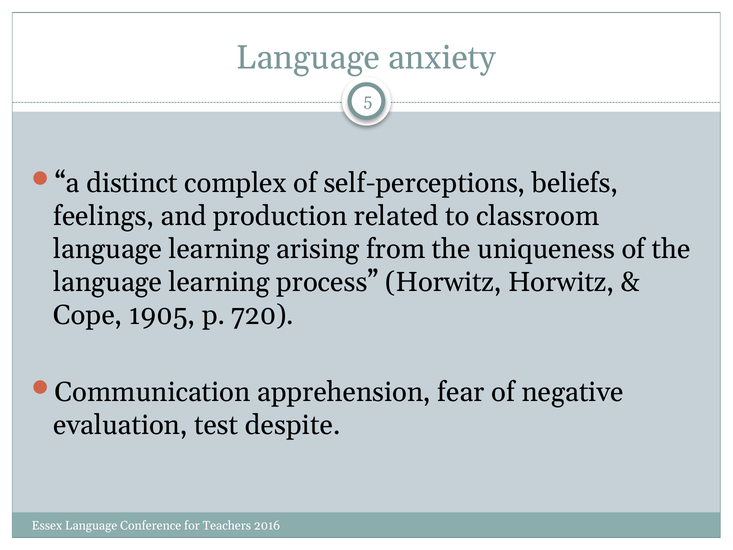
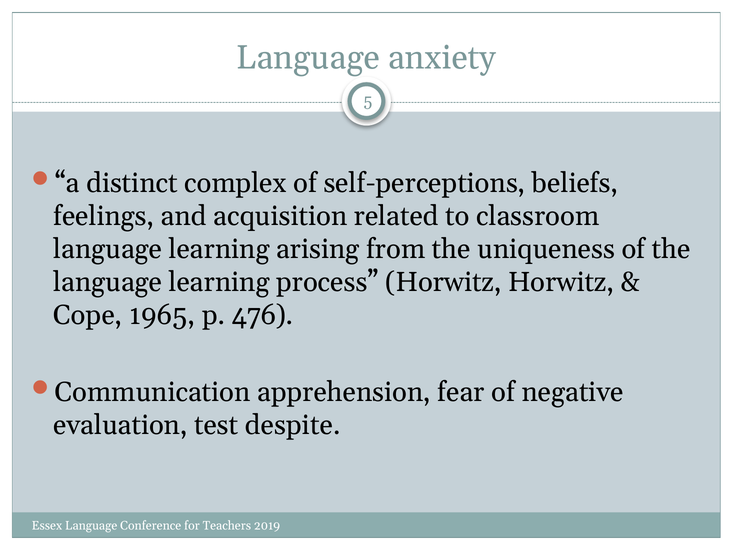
production: production -> acquisition
1905: 1905 -> 1965
720: 720 -> 476
2016: 2016 -> 2019
